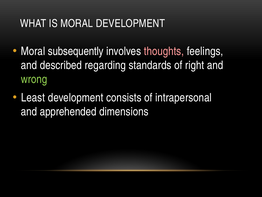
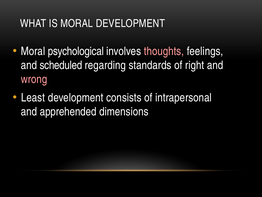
subsequently: subsequently -> psychological
described: described -> scheduled
wrong colour: light green -> pink
